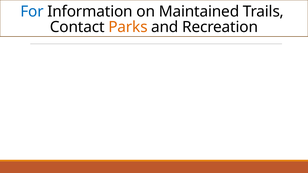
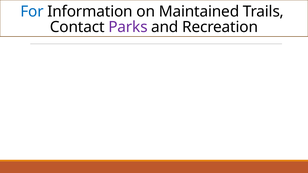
Parks colour: orange -> purple
